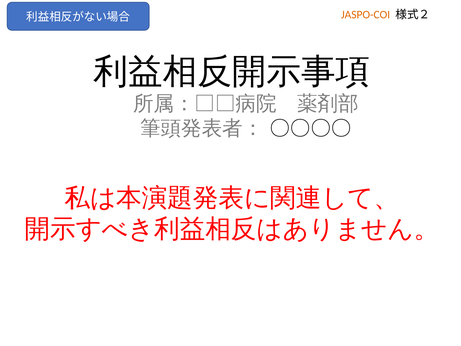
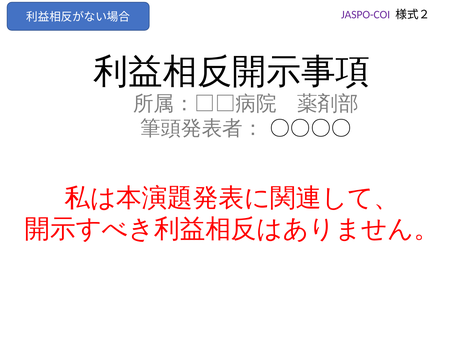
JASPO-COI colour: orange -> purple
